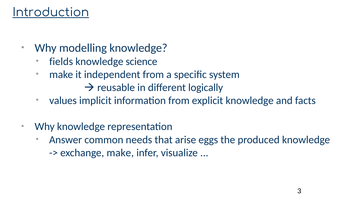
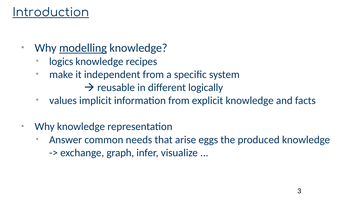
modelling underline: none -> present
fields: fields -> logics
science: science -> recipes
exchange make: make -> graph
